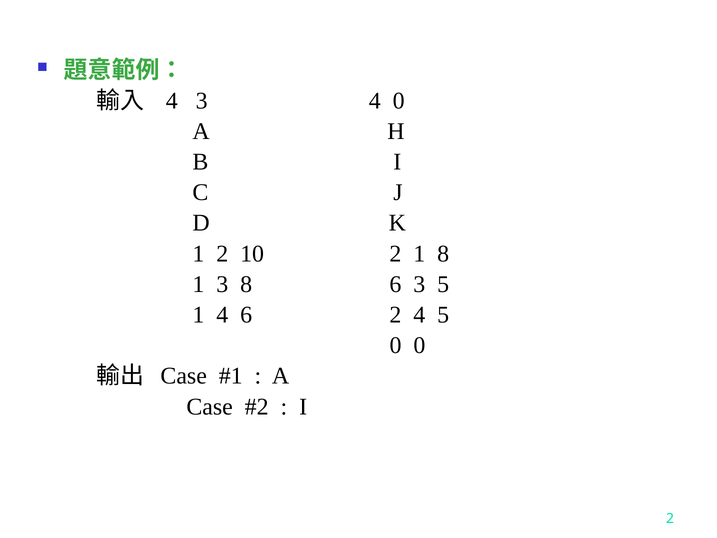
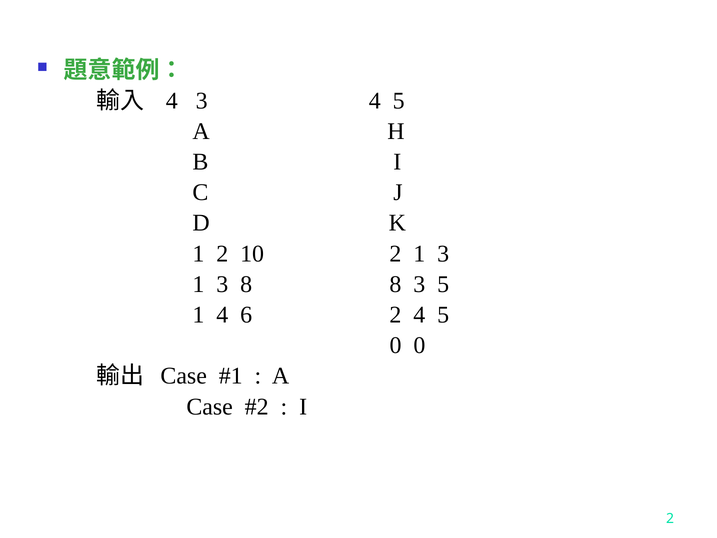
3 4 0: 0 -> 5
2 1 8: 8 -> 3
8 6: 6 -> 8
